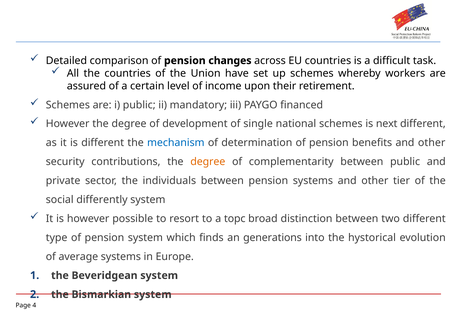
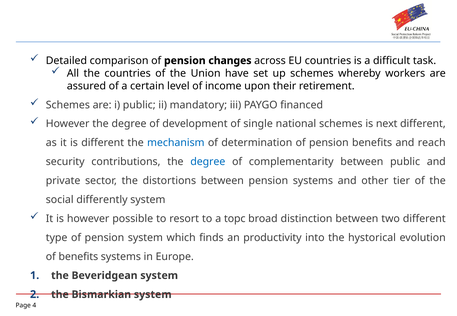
benefits and other: other -> reach
degree at (208, 162) colour: orange -> blue
individuals: individuals -> distortions
generations: generations -> productivity
of average: average -> benefits
